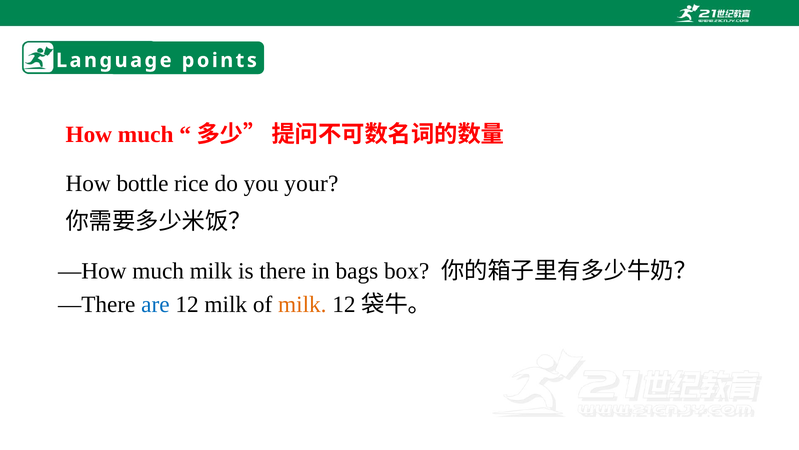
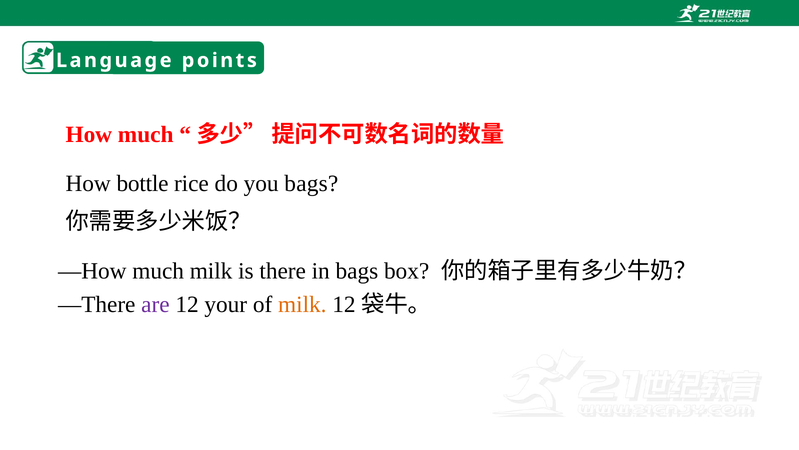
you your: your -> bags
are colour: blue -> purple
12 milk: milk -> your
